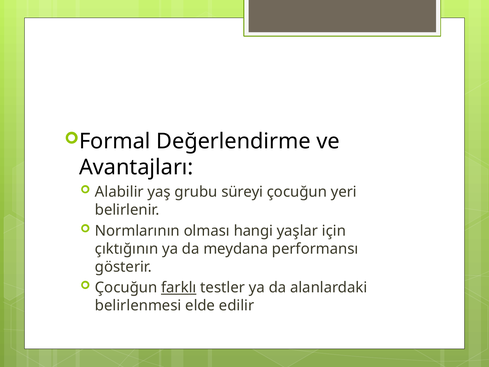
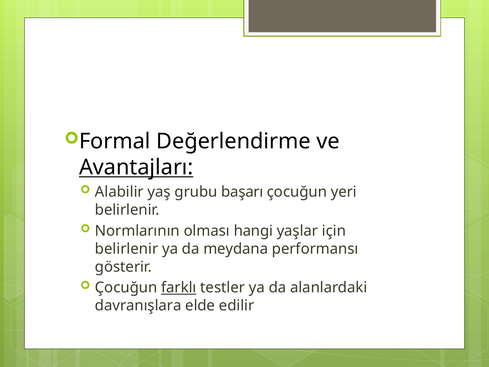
Avantajları underline: none -> present
süreyi: süreyi -> başarı
çıktığının at (127, 249): çıktığının -> belirlenir
belirlenmesi: belirlenmesi -> davranışlara
